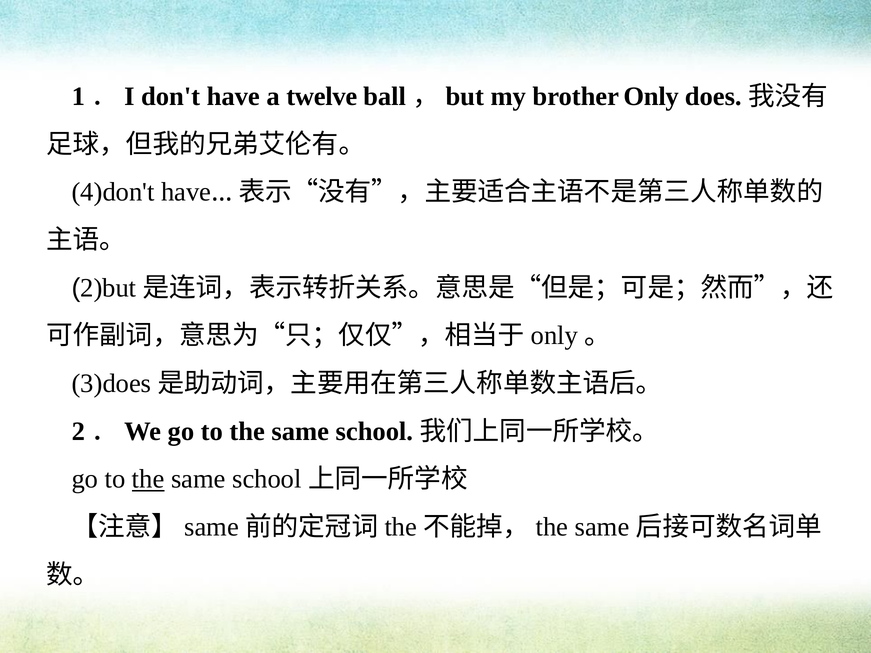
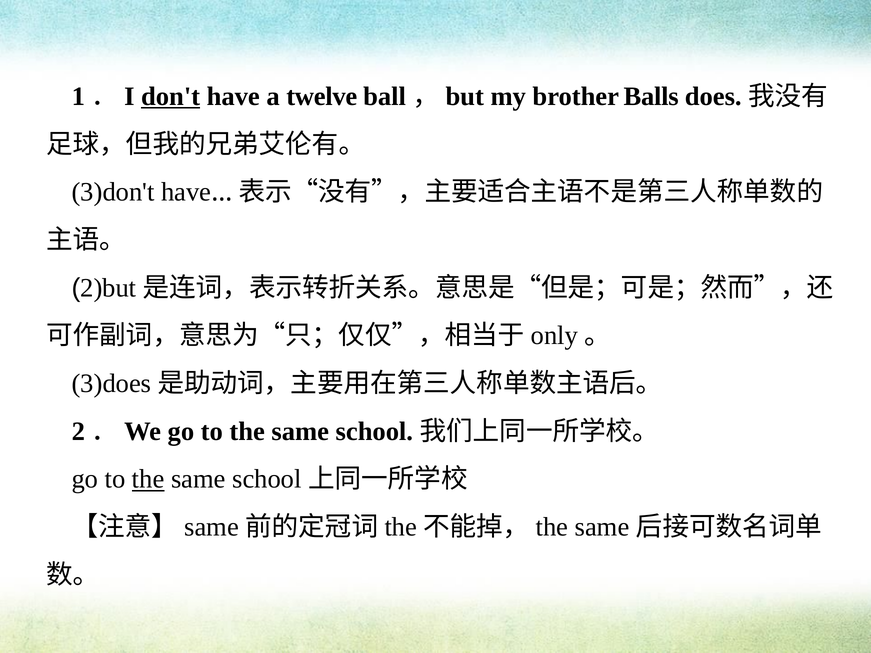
don't underline: none -> present
Only: Only -> Balls
4)don't: 4)don't -> 3)don't
